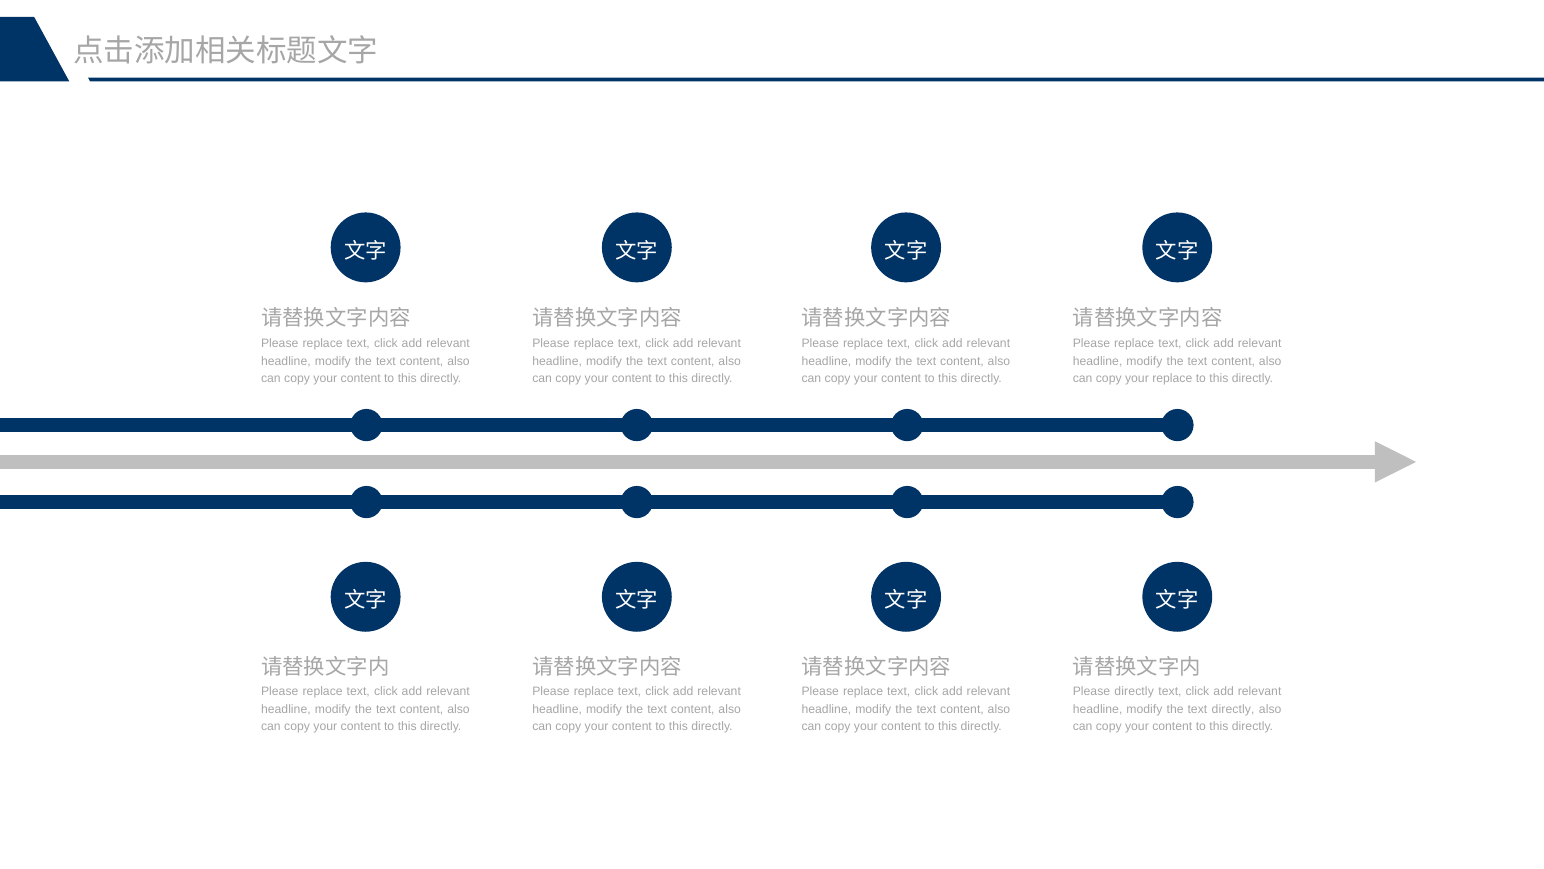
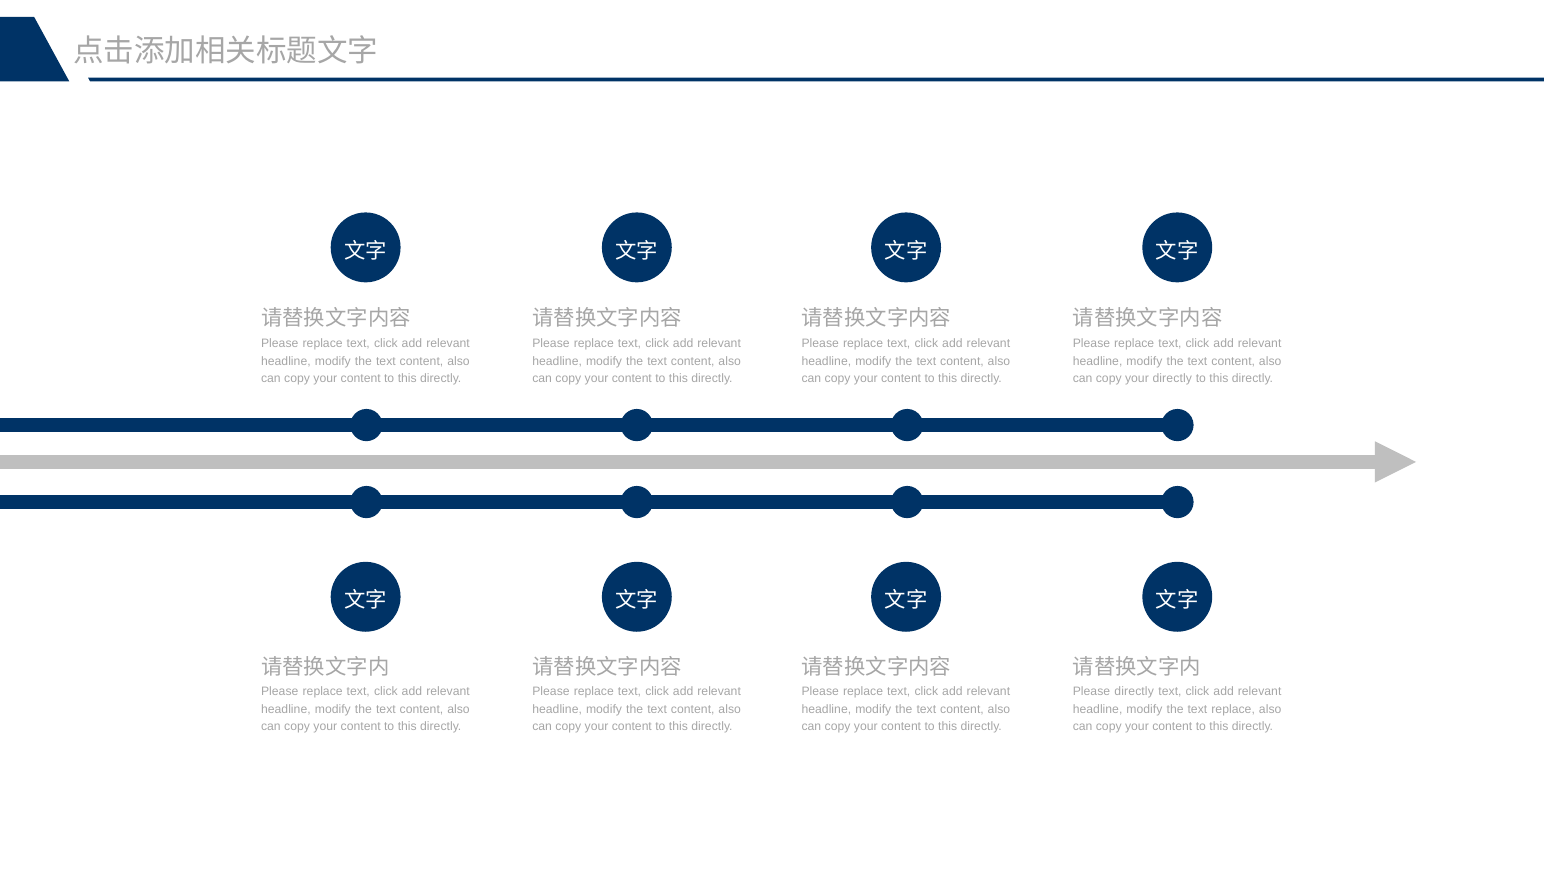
your replace: replace -> directly
text directly: directly -> replace
